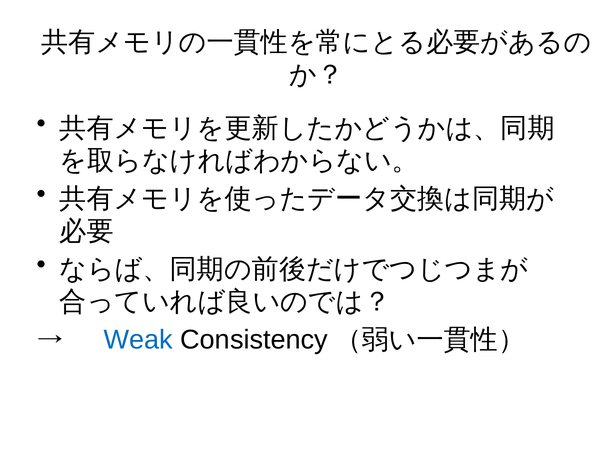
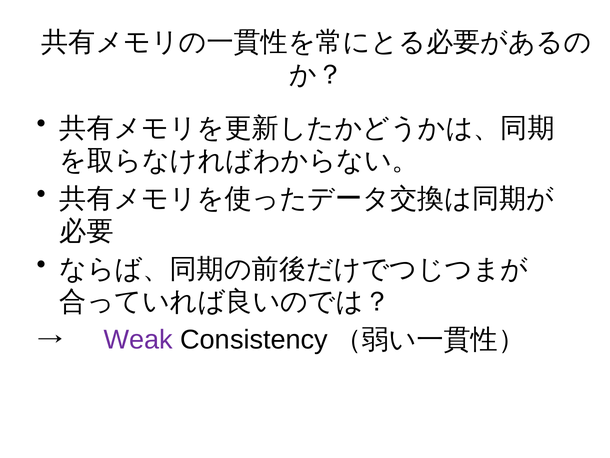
Weak colour: blue -> purple
